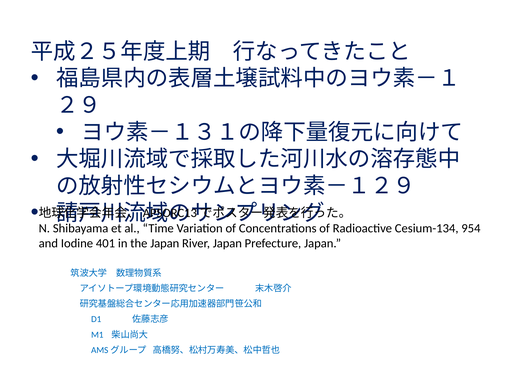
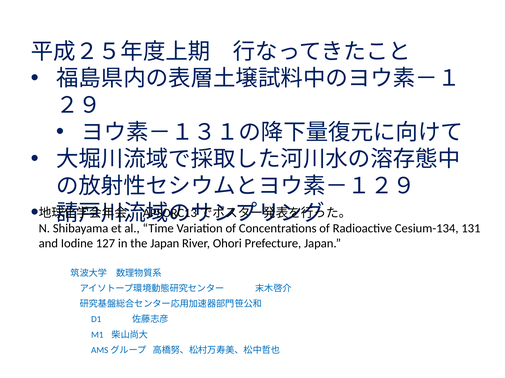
954: 954 -> 131
401: 401 -> 127
River Japan: Japan -> Ohori
